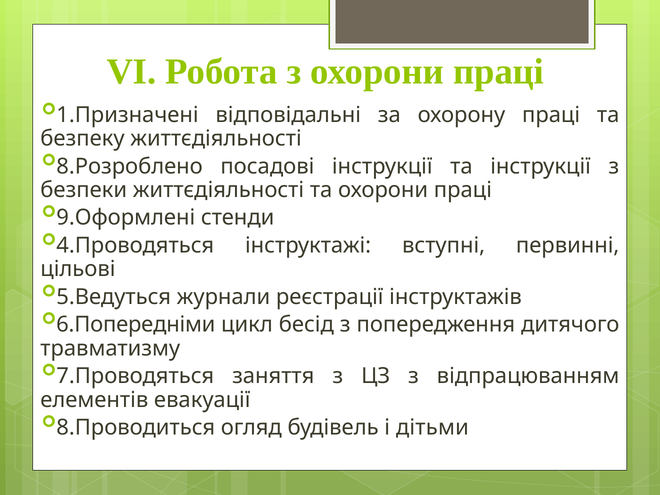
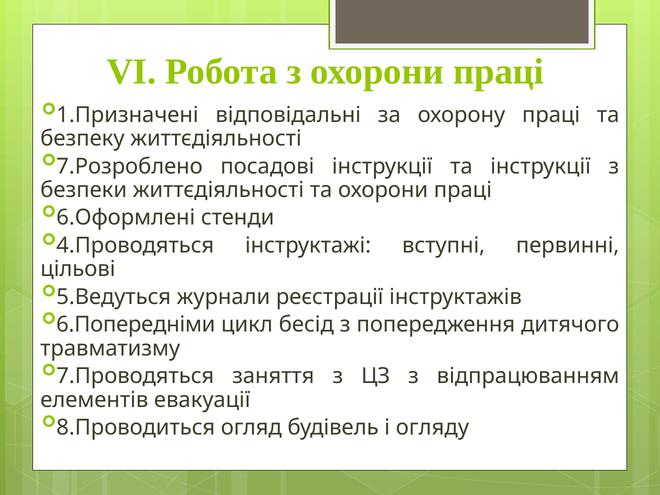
8.Розроблено: 8.Розроблено -> 7.Розроблено
9.Оформлені: 9.Оформлені -> 6.Оформлені
дітьми: дітьми -> огляду
